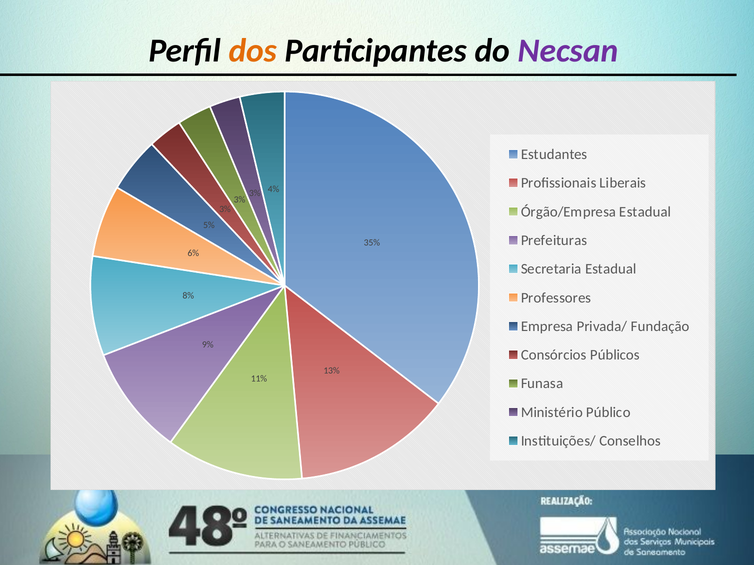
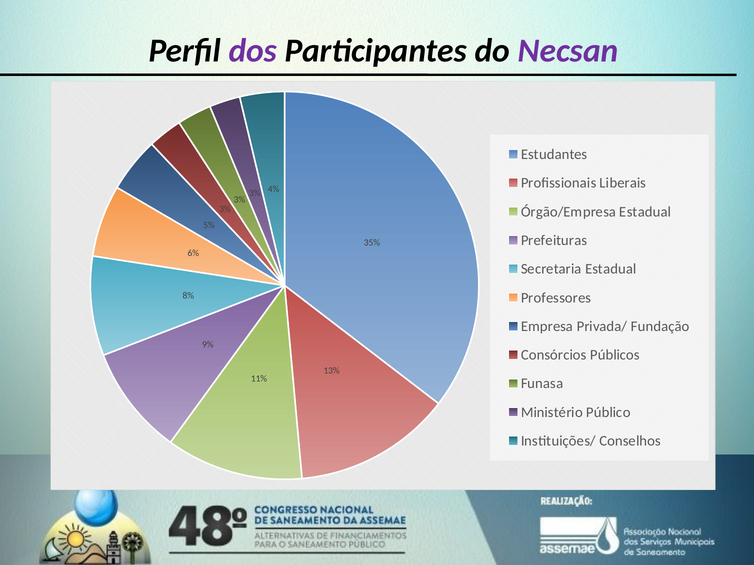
dos colour: orange -> purple
